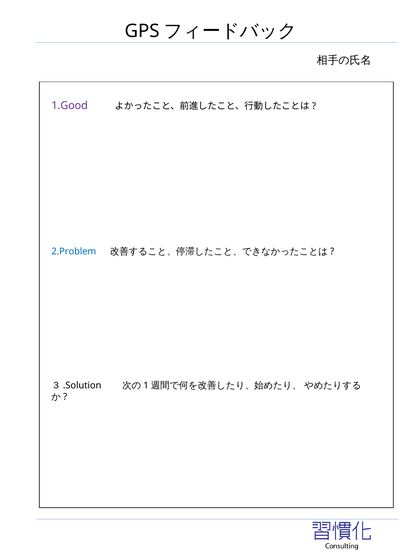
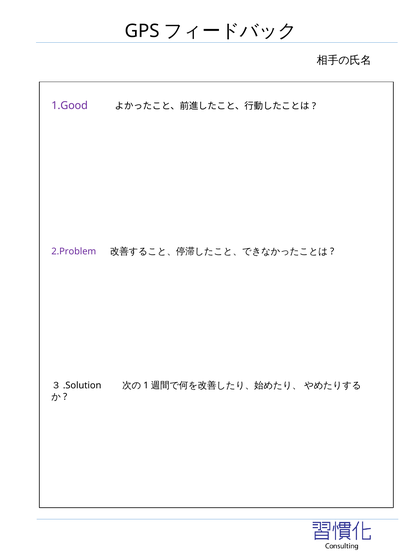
2.Problem colour: blue -> purple
